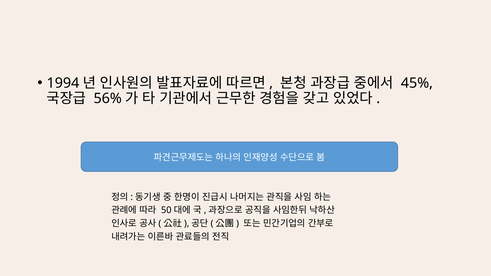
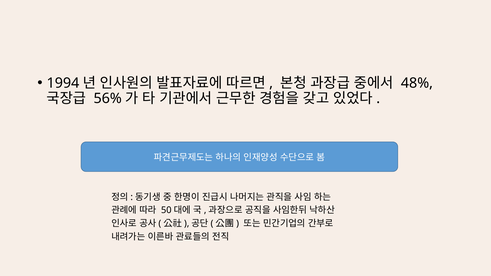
45%: 45% -> 48%
